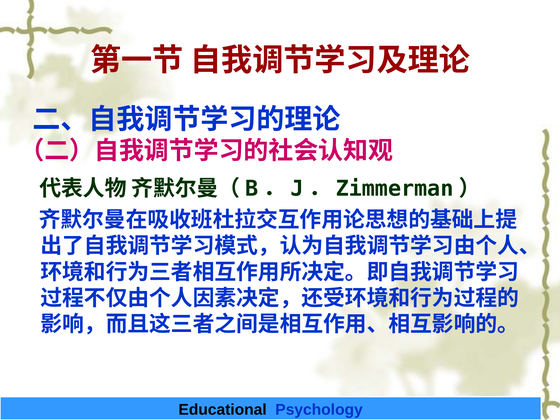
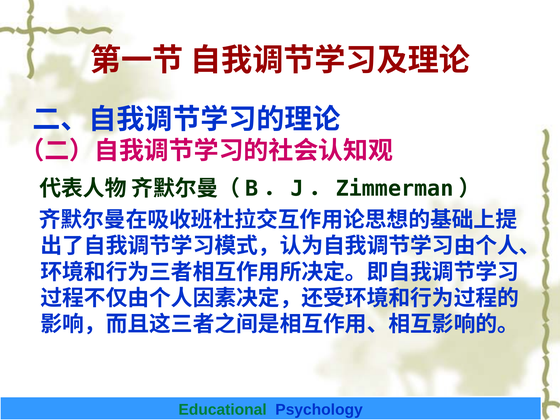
Educational colour: black -> green
